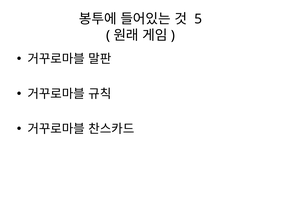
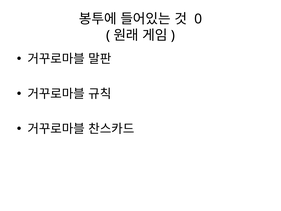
5: 5 -> 0
